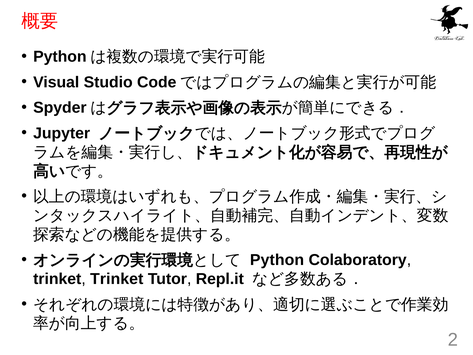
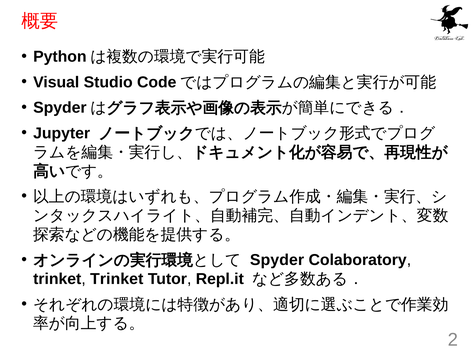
Python at (277, 260): Python -> Spyder
